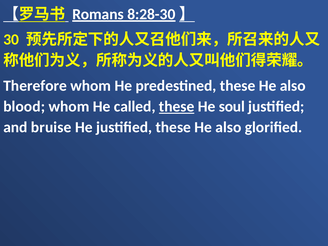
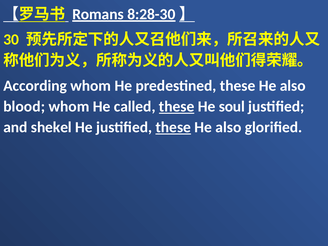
Therefore: Therefore -> According
bruise: bruise -> shekel
these at (173, 127) underline: none -> present
